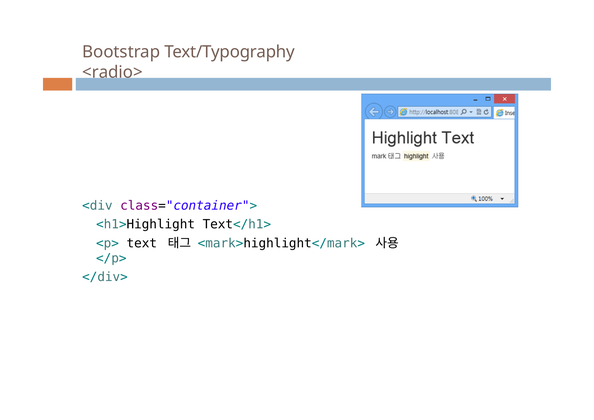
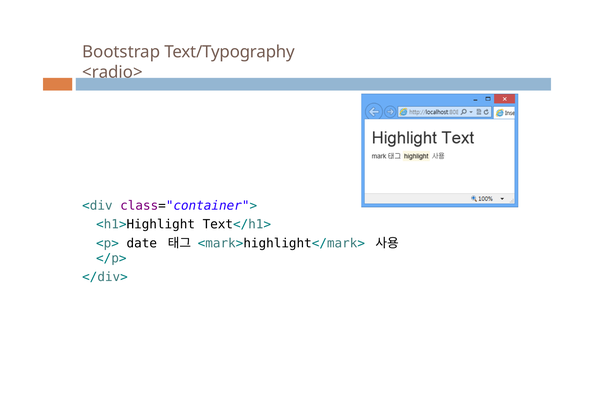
text: text -> date
